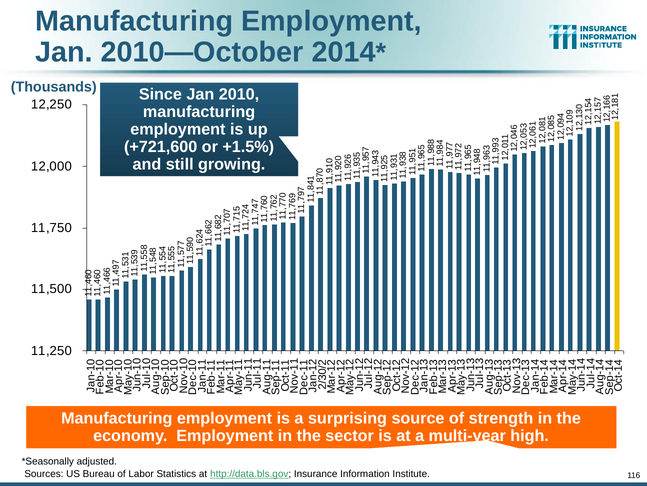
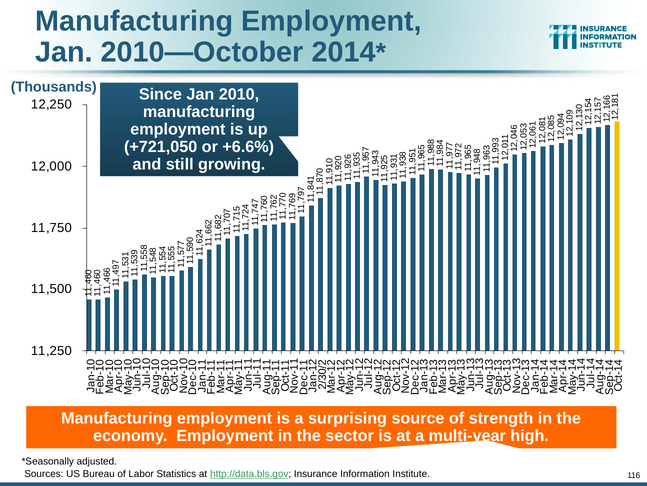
+721,600: +721,600 -> +721,050
+1.5%: +1.5% -> +6.6%
